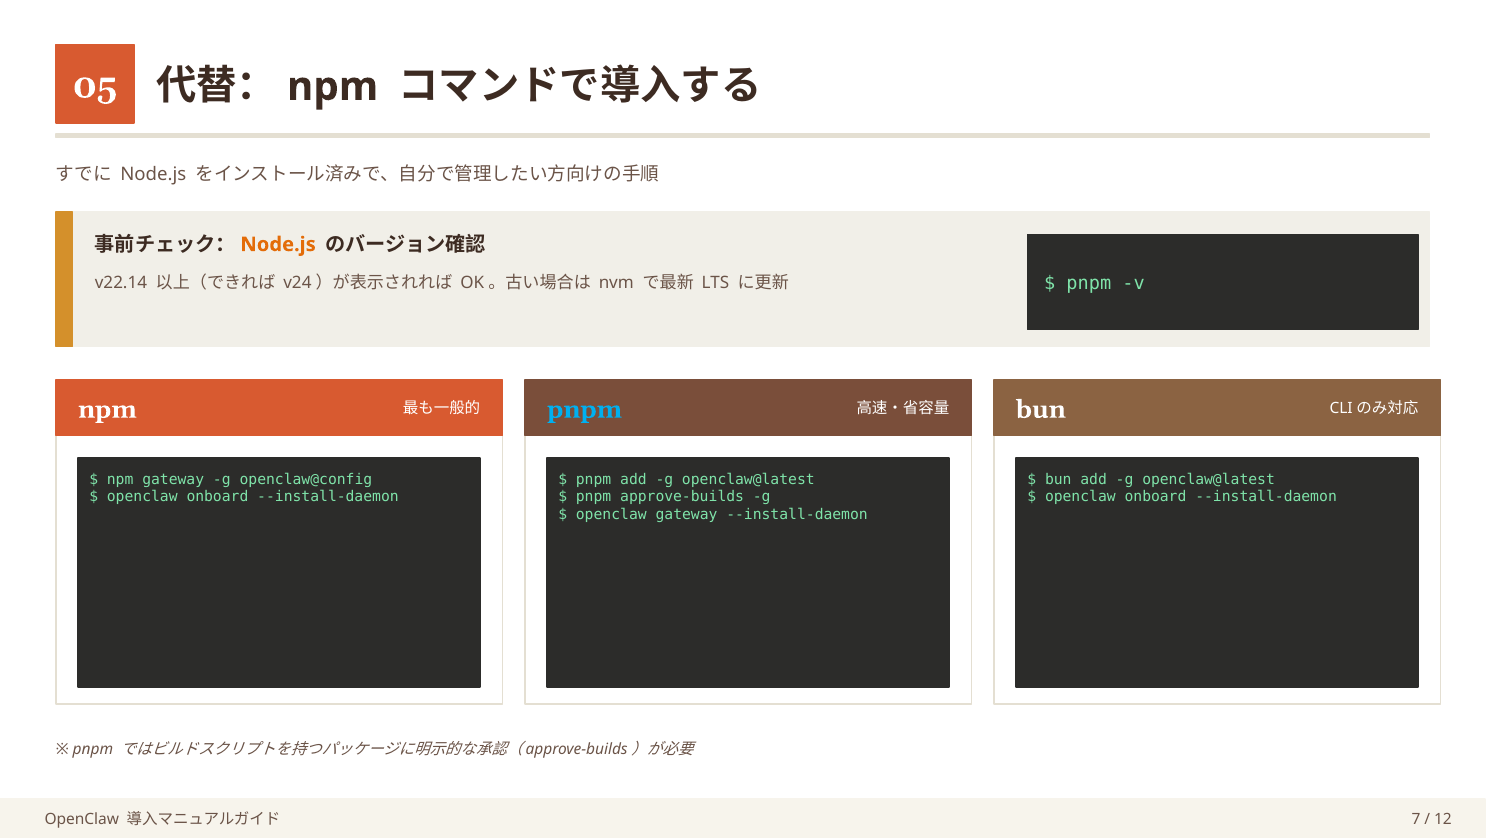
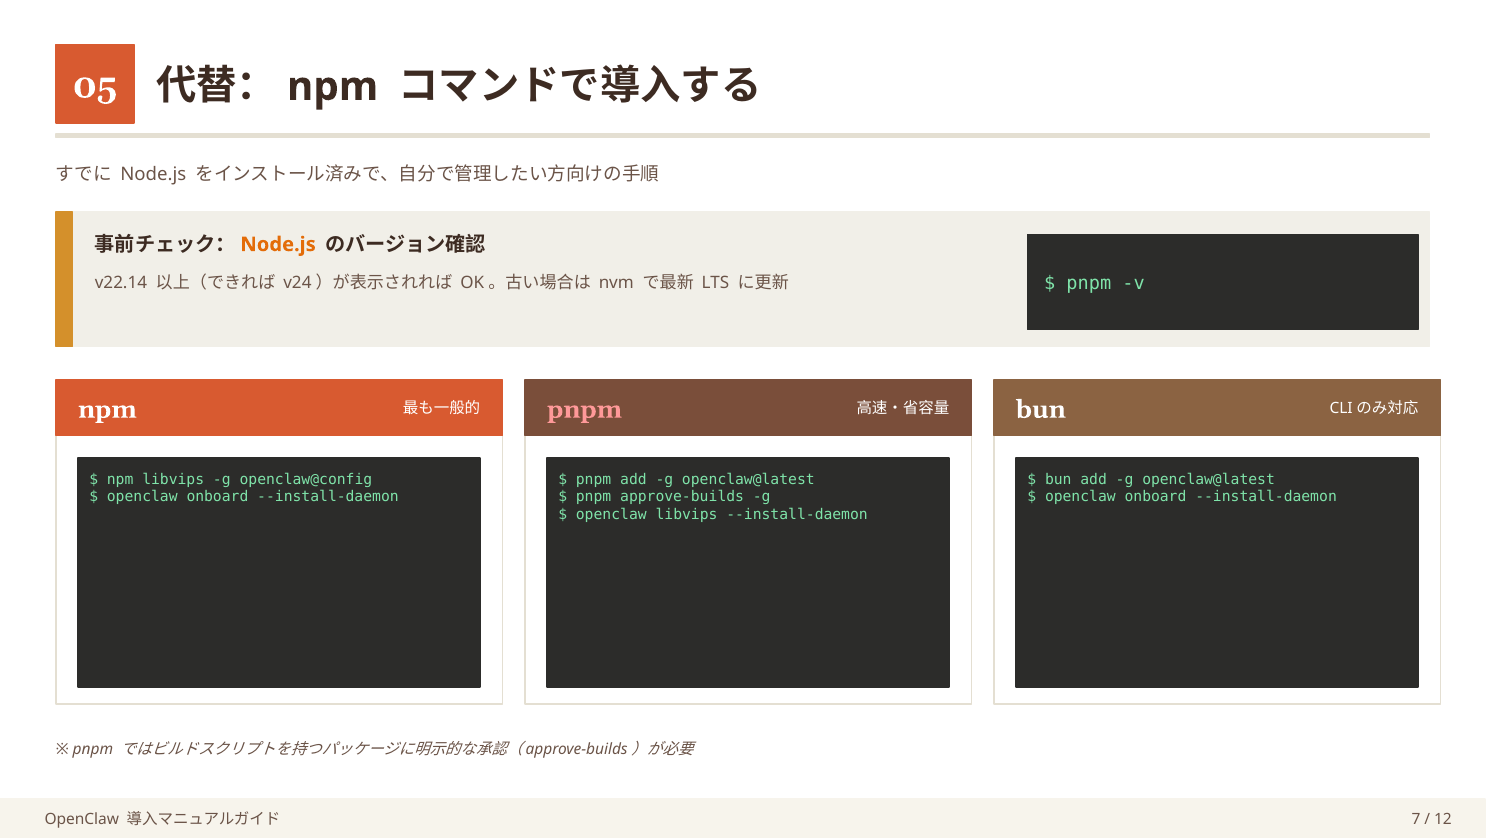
pnpm at (585, 409) colour: light blue -> pink
npm gateway: gateway -> libvips
openclaw gateway: gateway -> libvips
